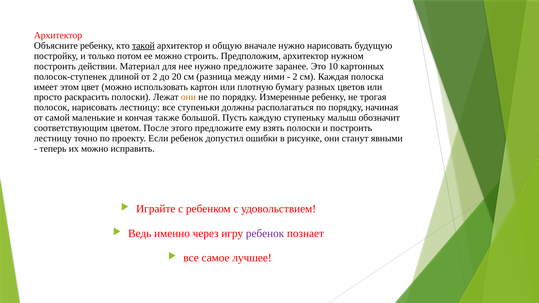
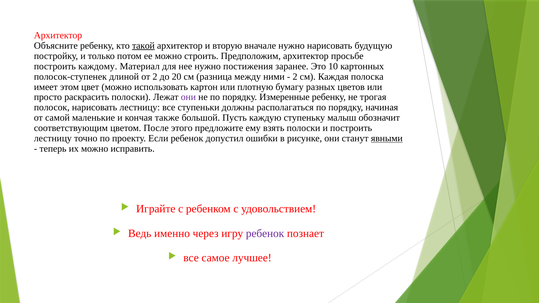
общую: общую -> вторую
нужном: нужном -> просьбе
действии: действии -> каждому
нужно предложите: предложите -> постижения
они at (188, 97) colour: orange -> purple
явными underline: none -> present
